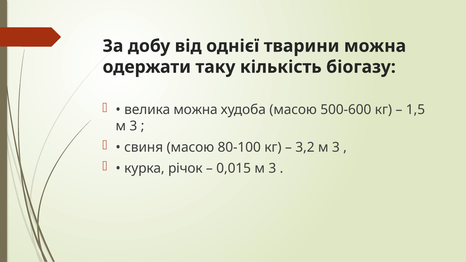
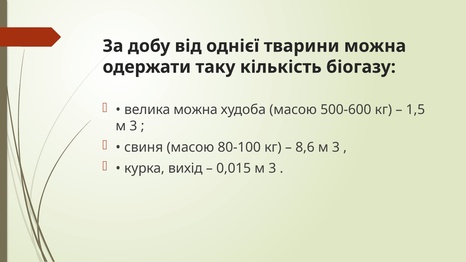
3,2: 3,2 -> 8,6
річок: річок -> вихід
